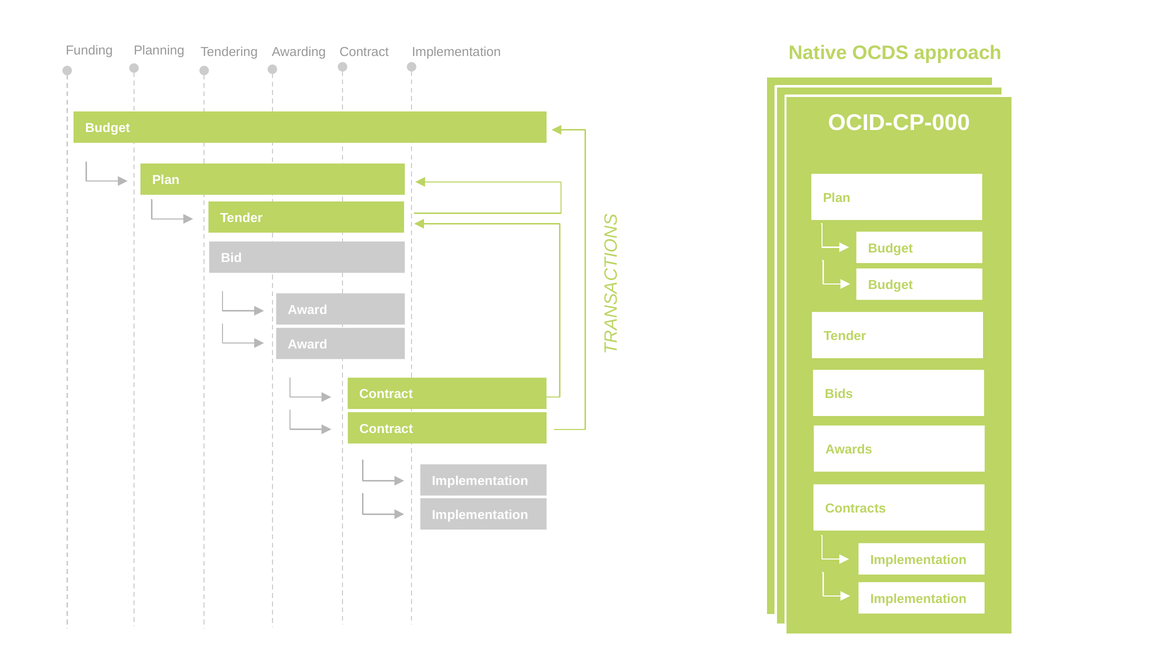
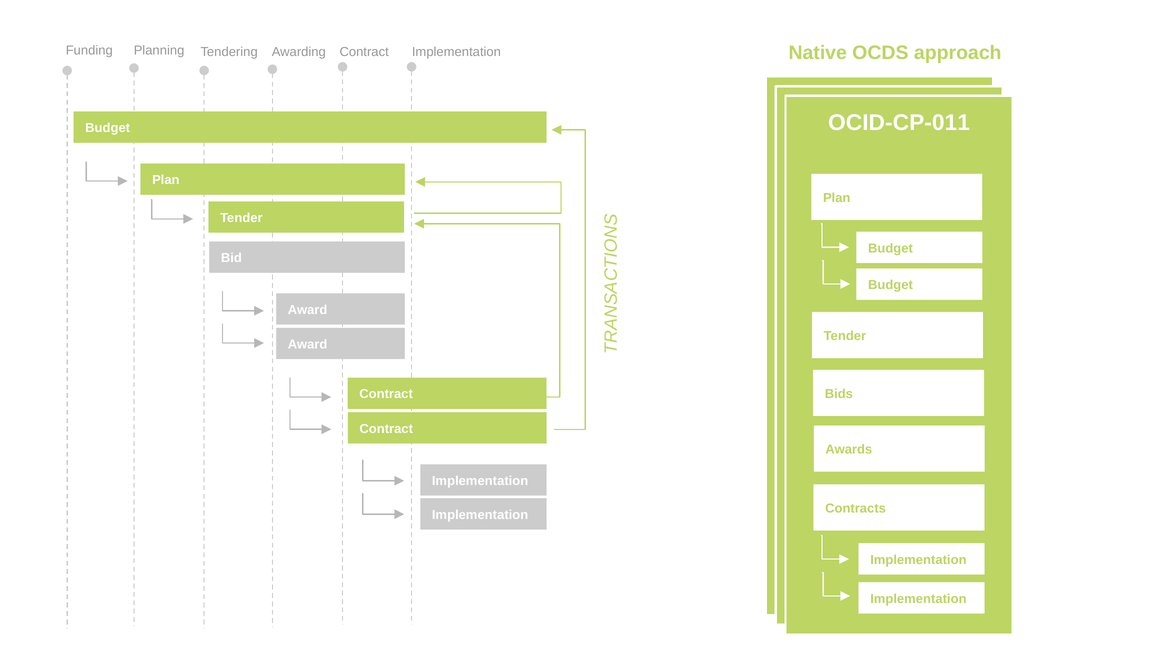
OCID-CP-000: OCID-CP-000 -> OCID-CP-011
